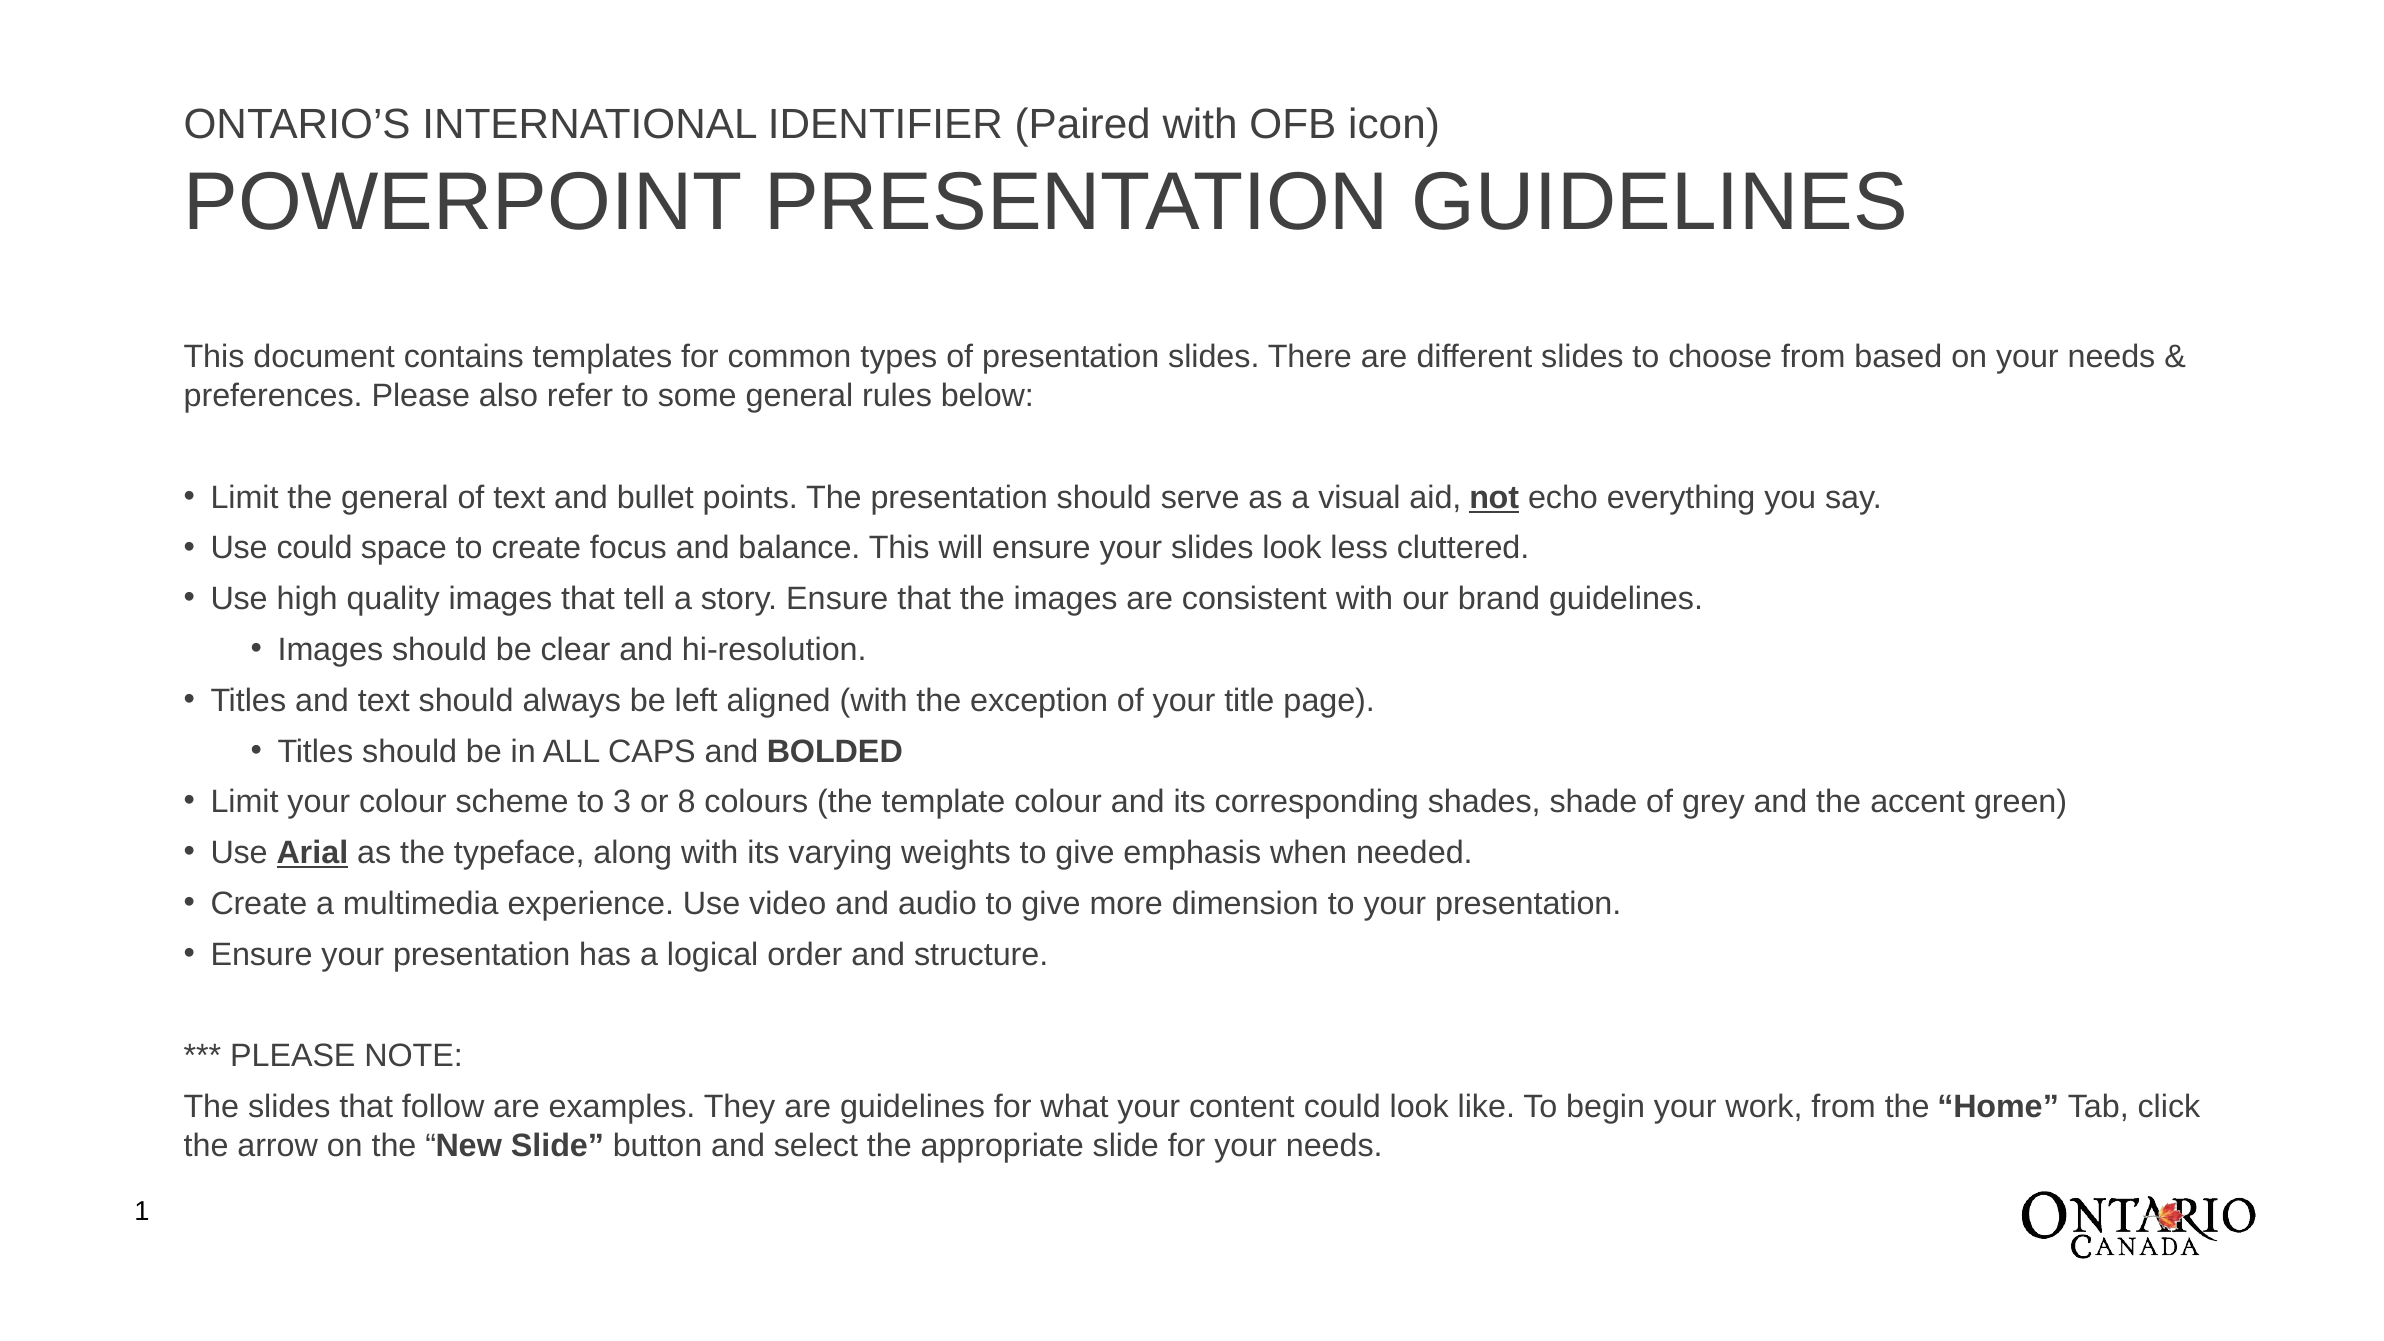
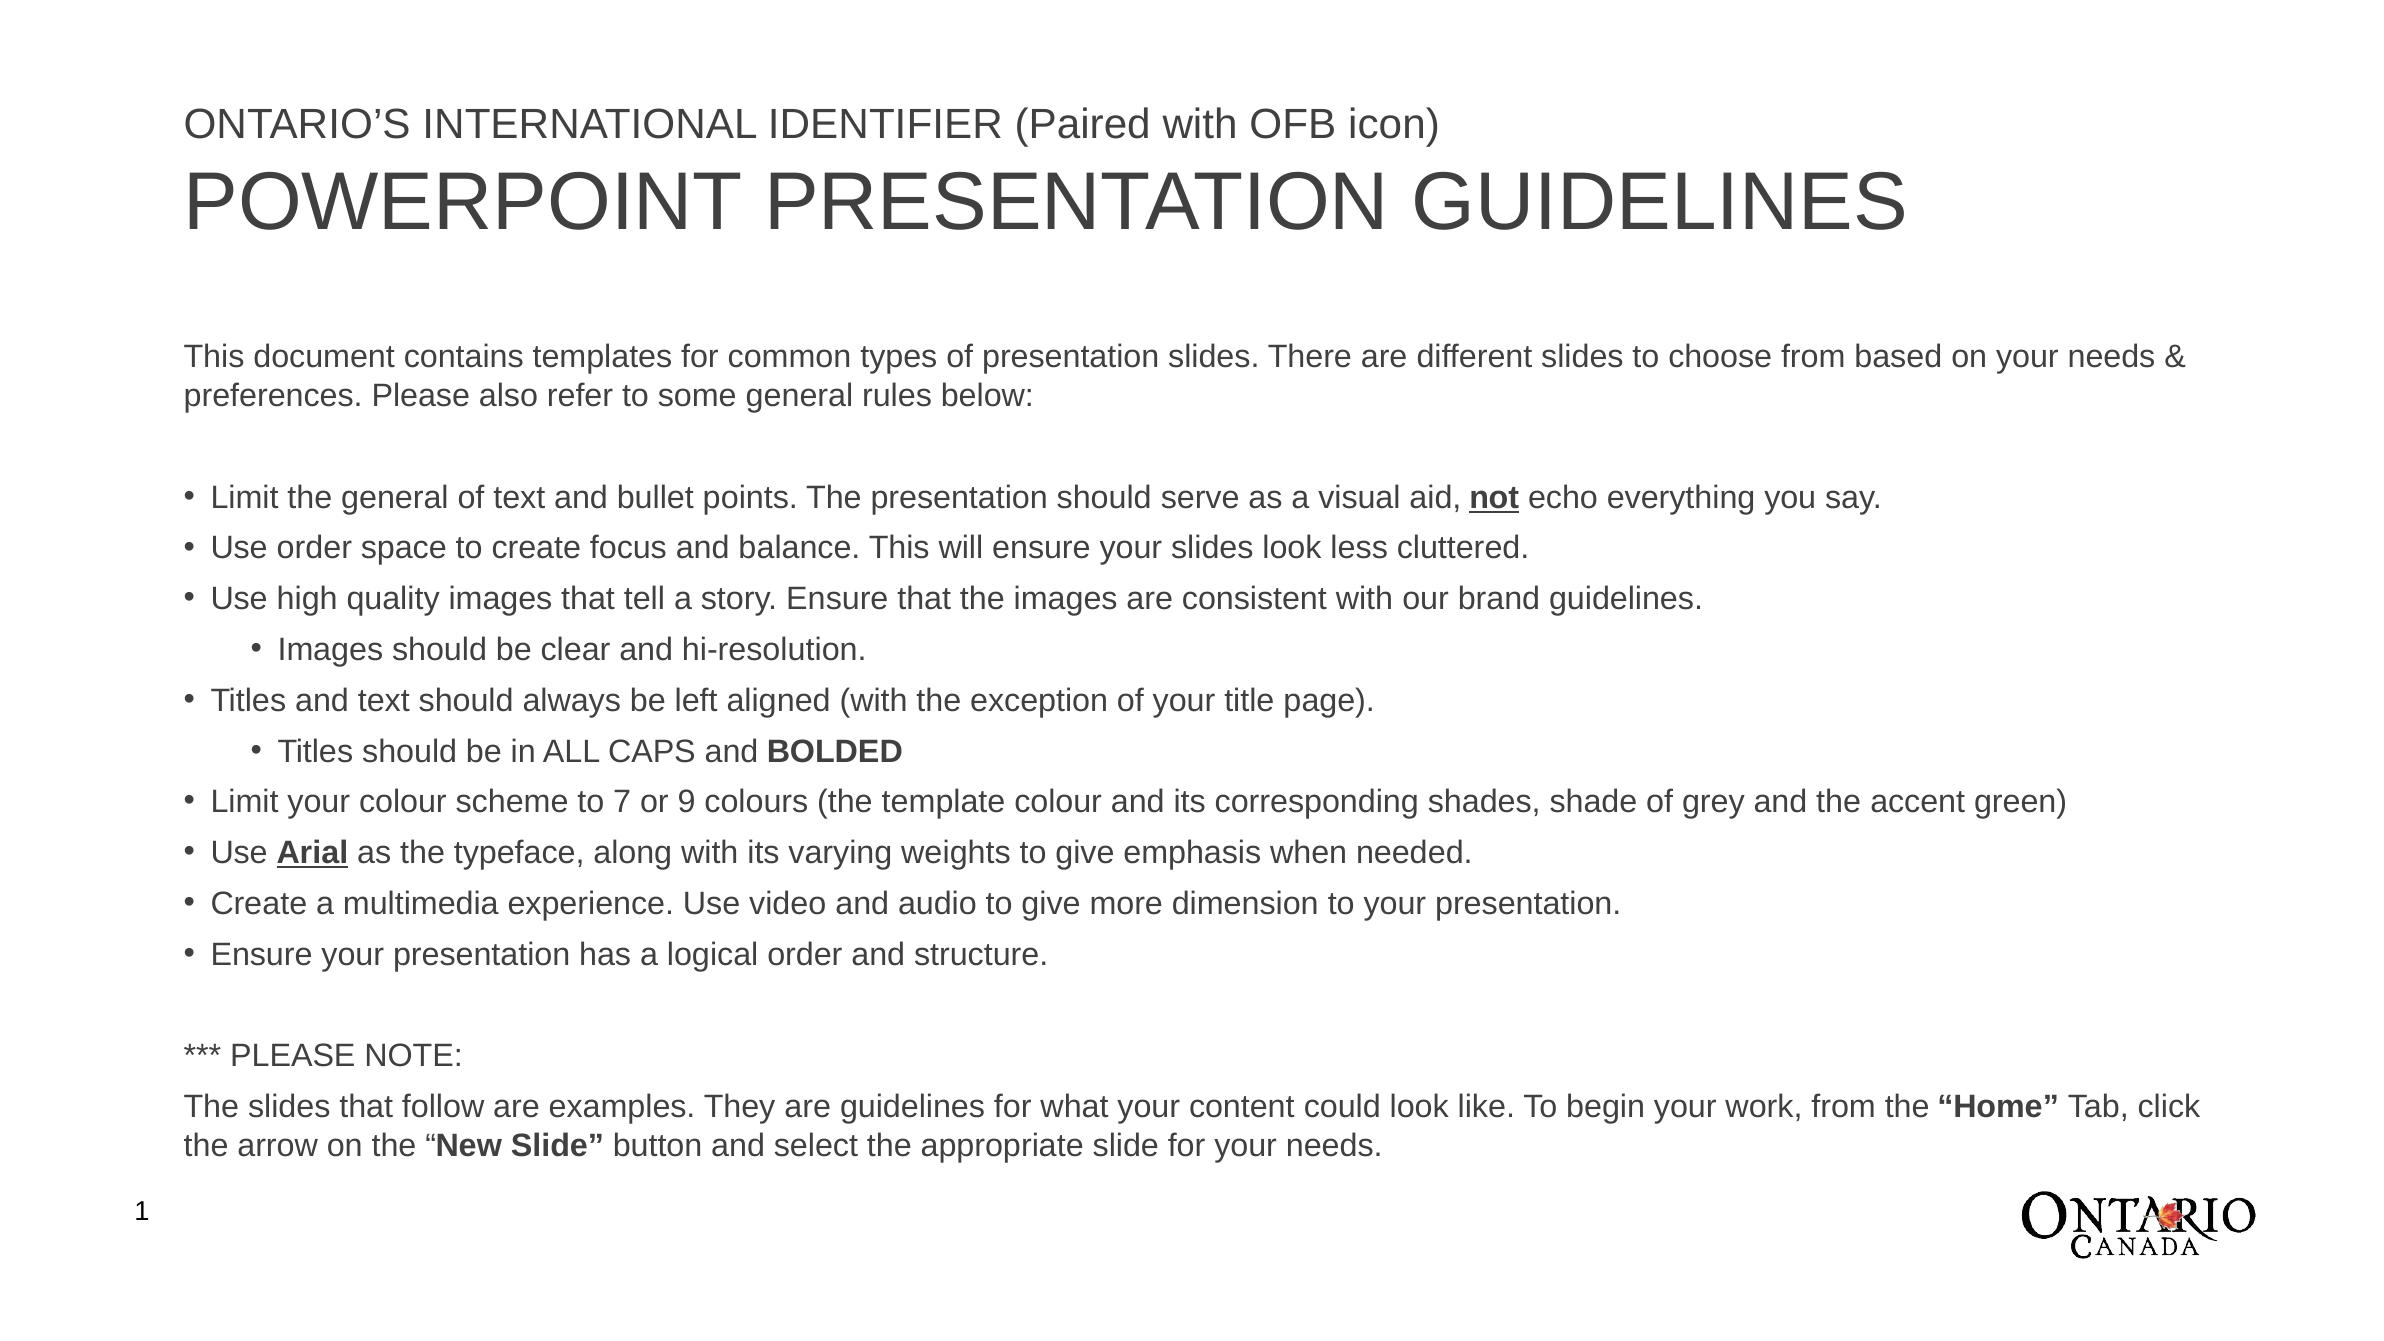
Use could: could -> order
3: 3 -> 7
8: 8 -> 9
